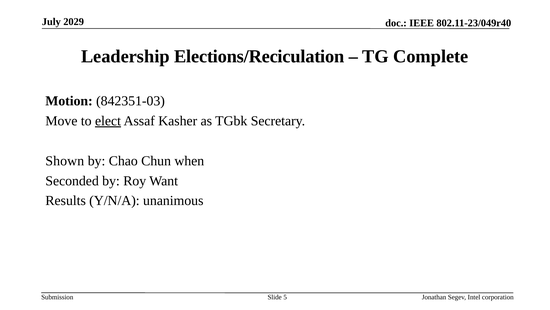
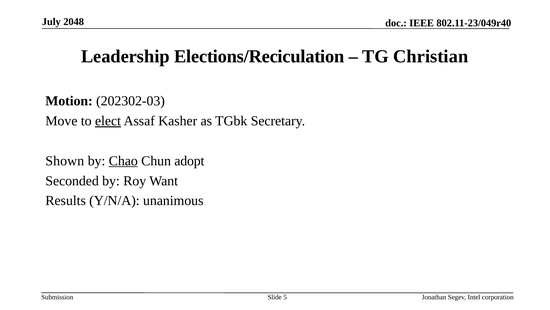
2029: 2029 -> 2048
Complete: Complete -> Christian
842351-03: 842351-03 -> 202302-03
Chao underline: none -> present
when: when -> adopt
